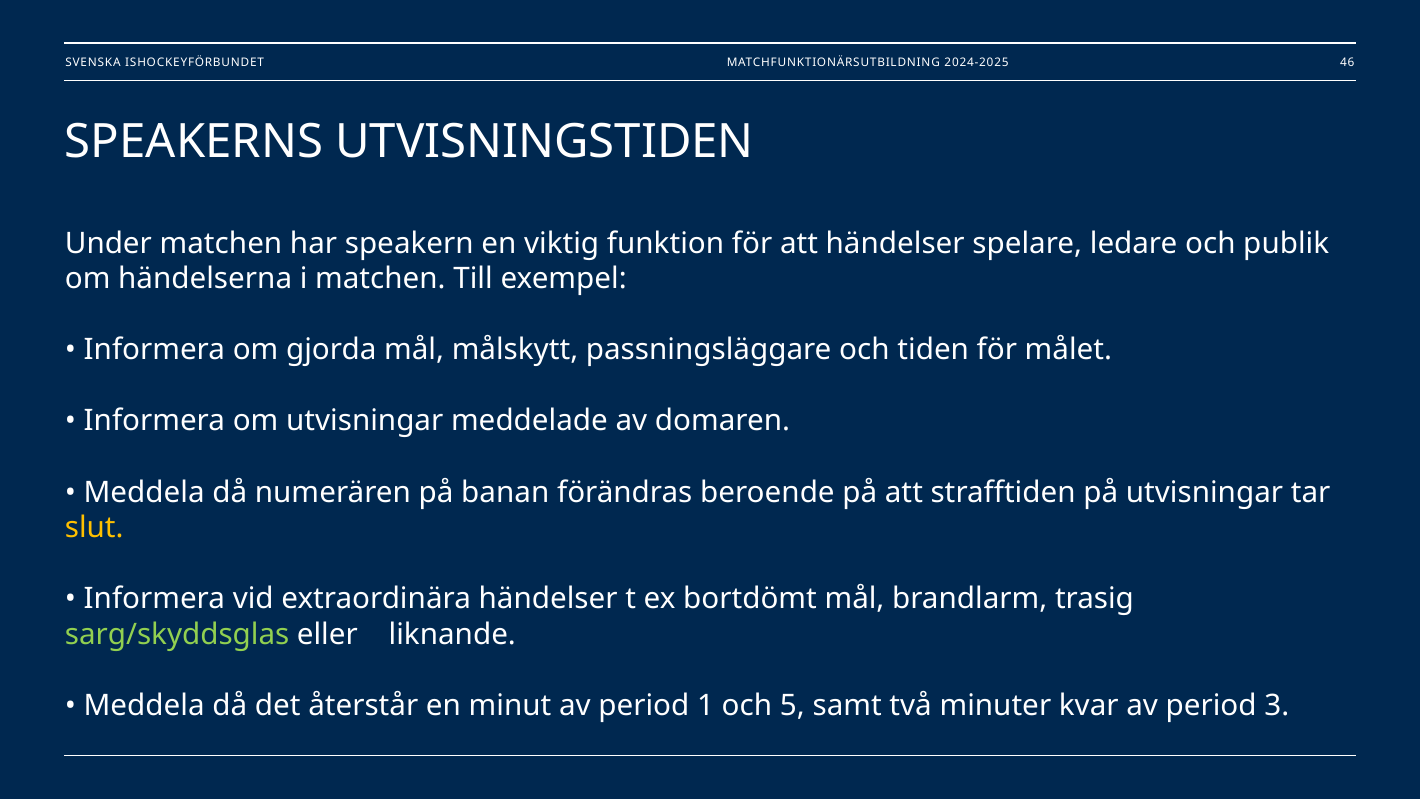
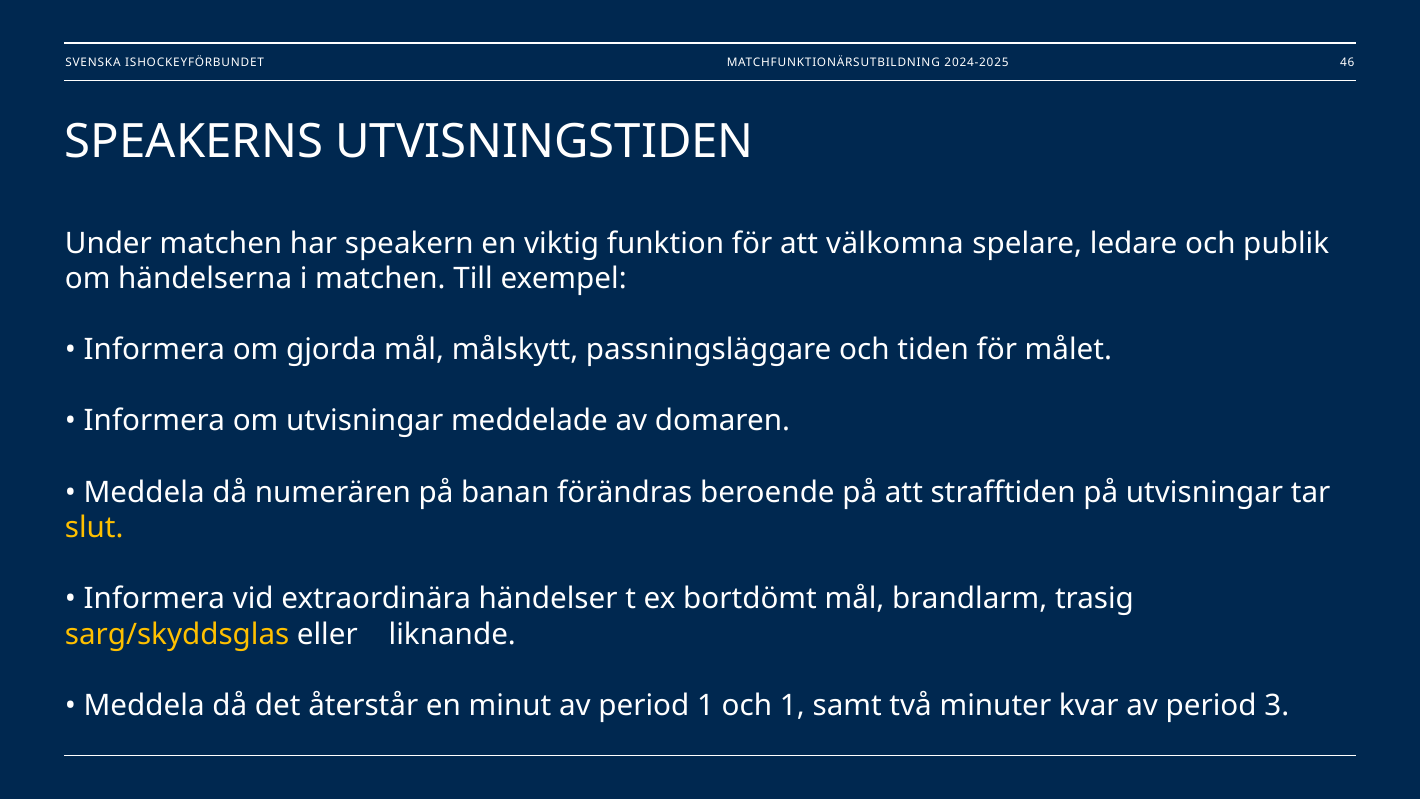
att händelser: händelser -> välkomna
sarg/skyddsglas colour: light green -> yellow
och 5: 5 -> 1
